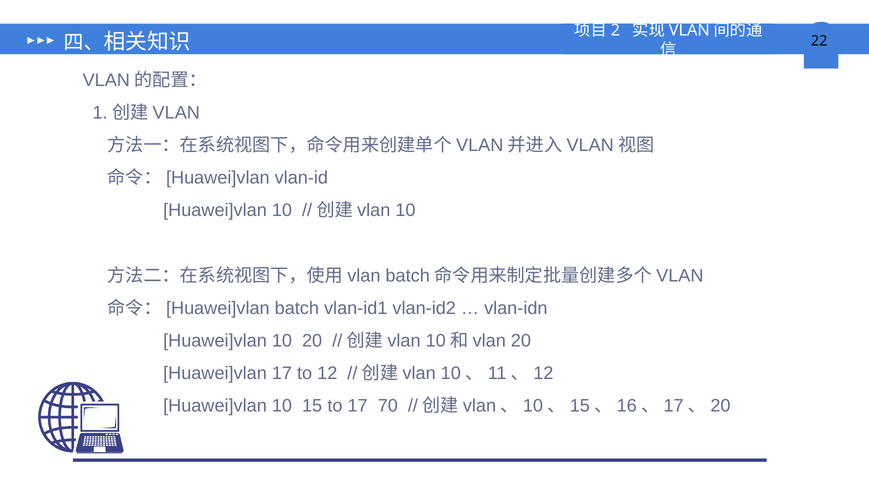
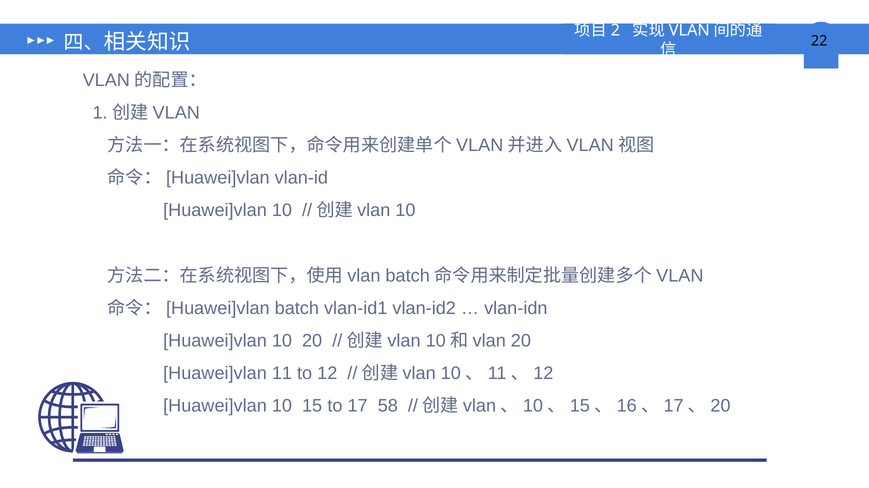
Huawei]vlan 17: 17 -> 11
70: 70 -> 58
